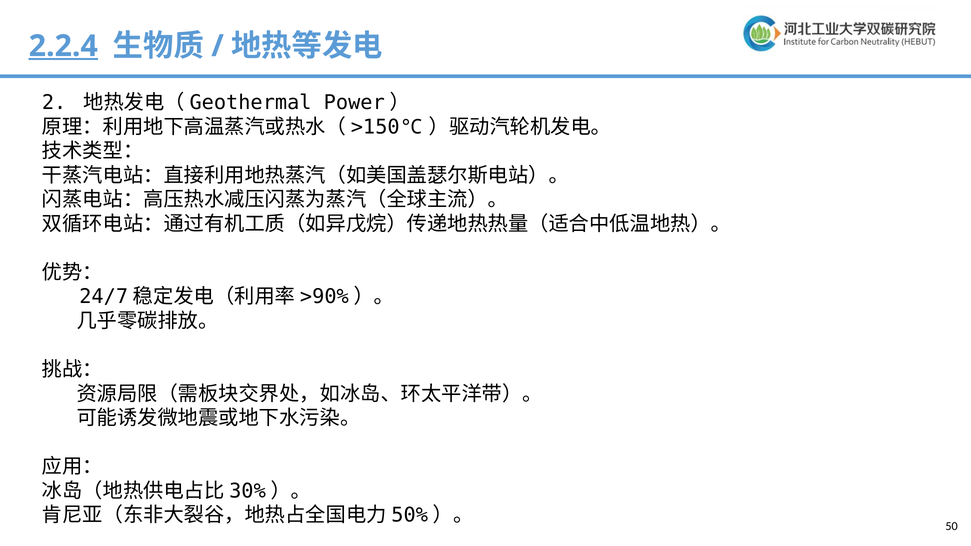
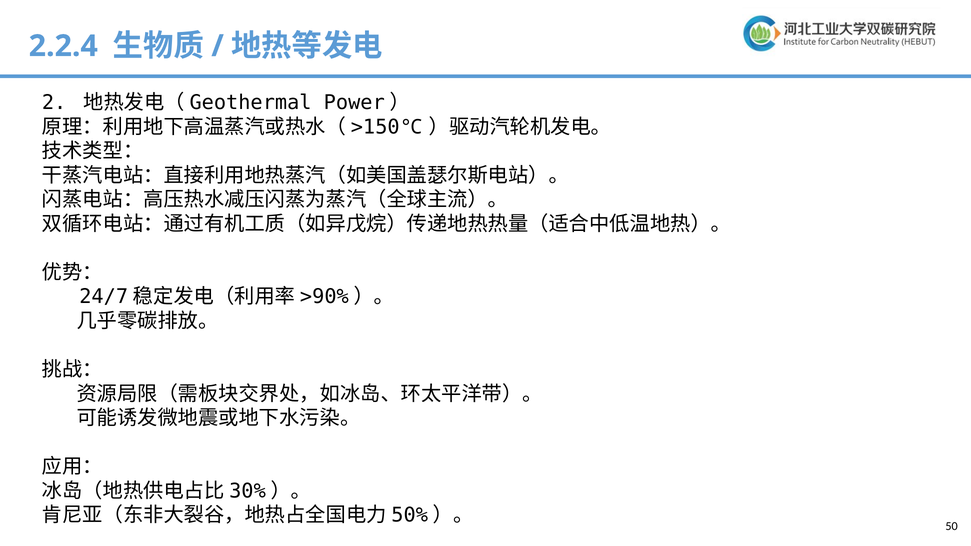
2.2.4 underline: present -> none
